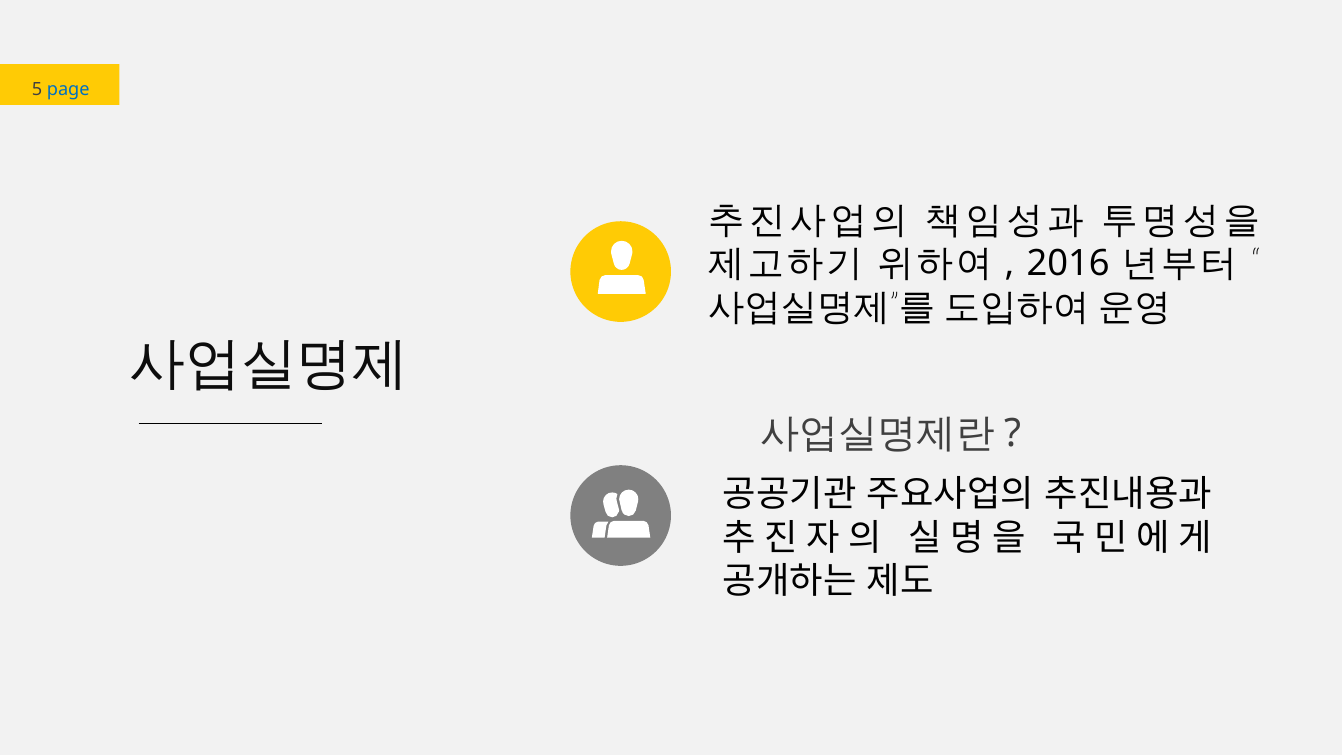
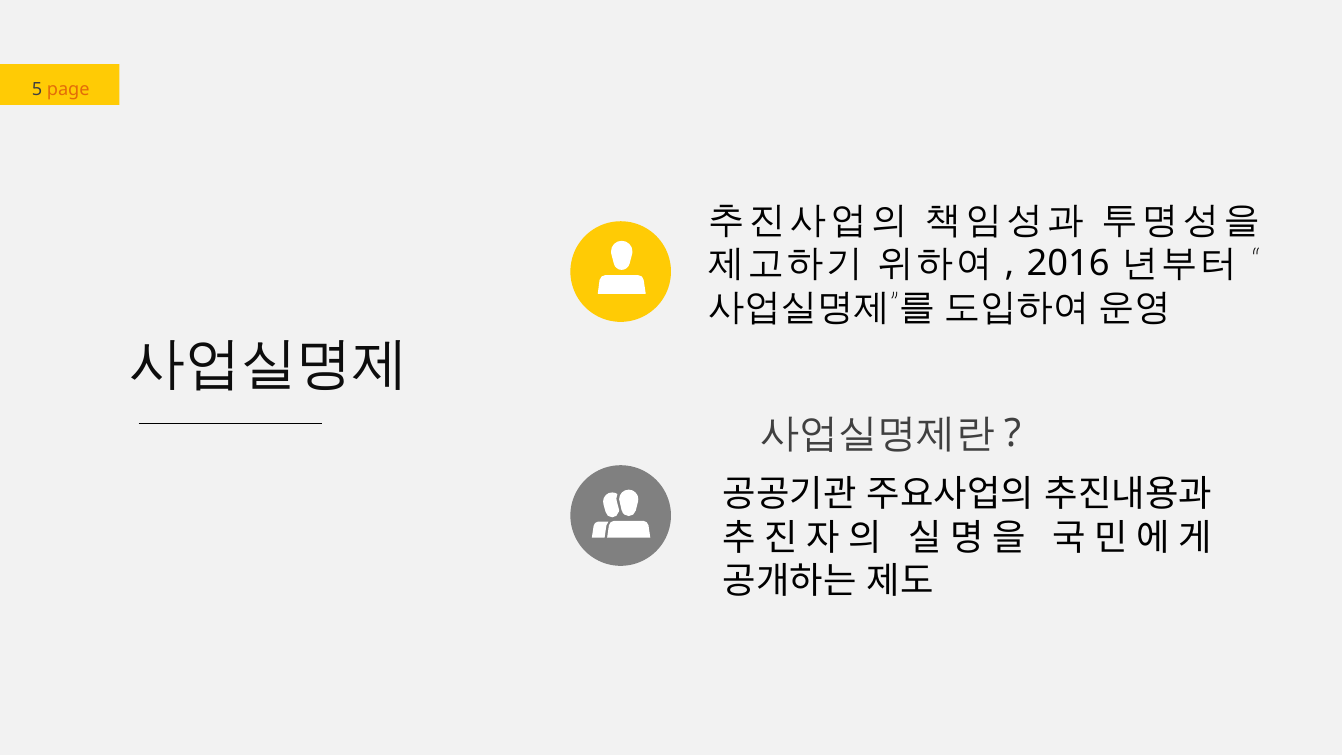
page colour: blue -> orange
